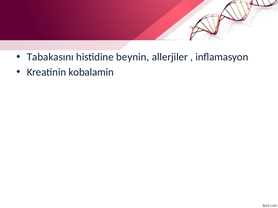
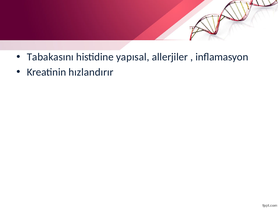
beynin: beynin -> yapısal
kobalamin: kobalamin -> hızlandırır
